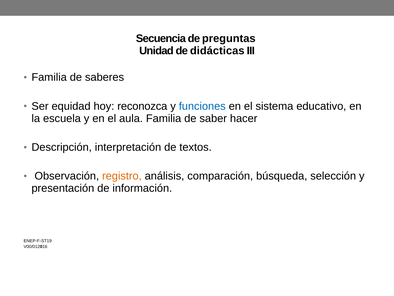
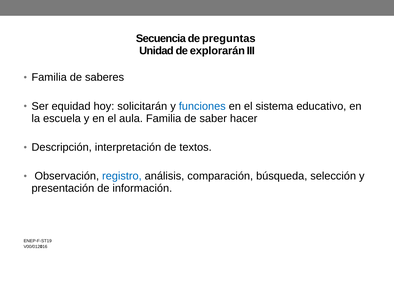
didácticas: didácticas -> explorarán
reconozca: reconozca -> solicitarán
registro colour: orange -> blue
